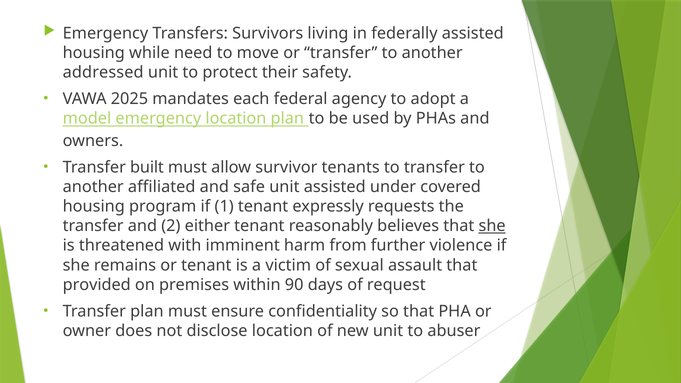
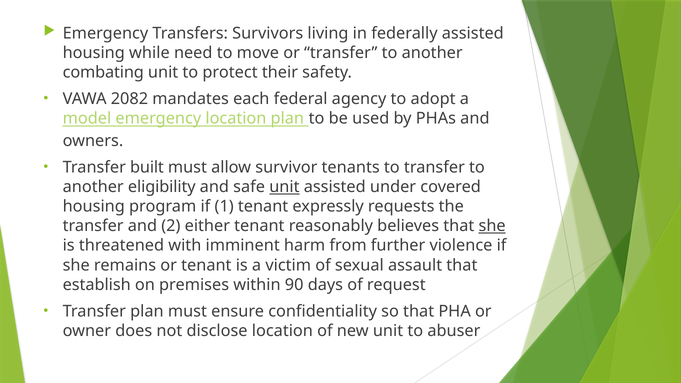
addressed: addressed -> combating
2025: 2025 -> 2082
affiliated: affiliated -> eligibility
unit at (284, 187) underline: none -> present
provided: provided -> establish
